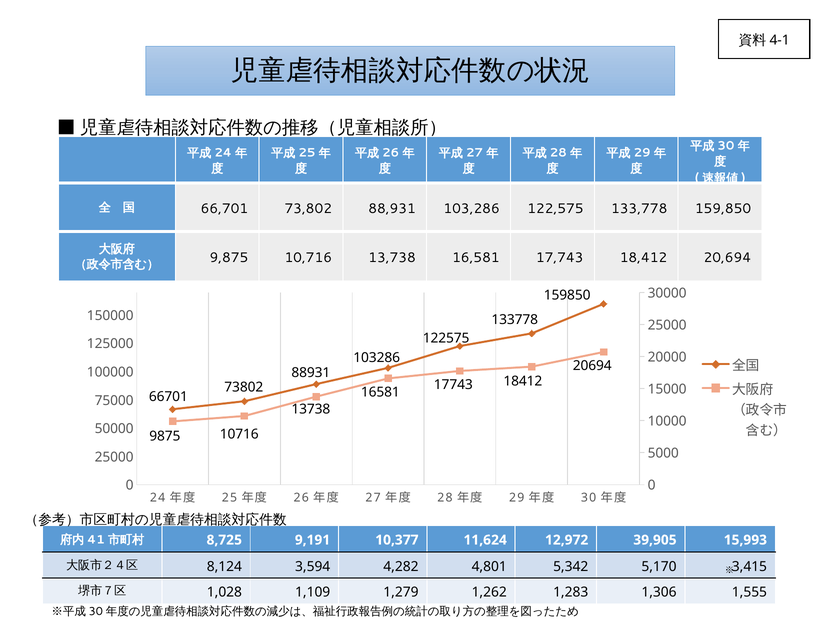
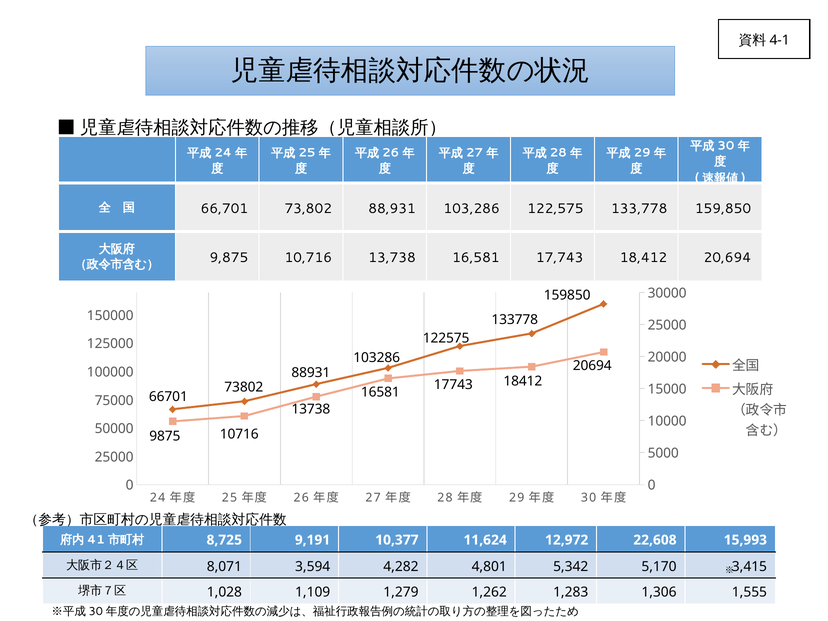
39,905: 39,905 -> 22,608
8,124: 8,124 -> 8,071
